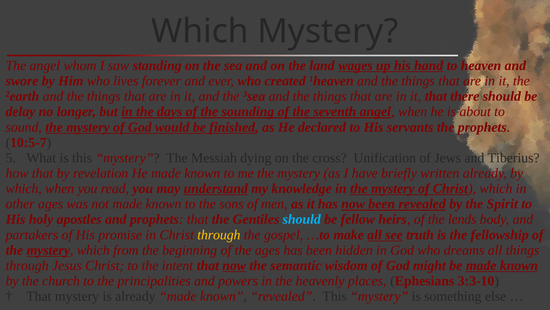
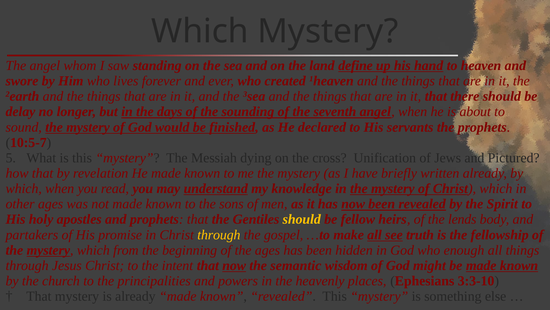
wages: wages -> define
Tiberius: Tiberius -> Pictured
should at (302, 219) colour: light blue -> yellow
dreams: dreams -> enough
